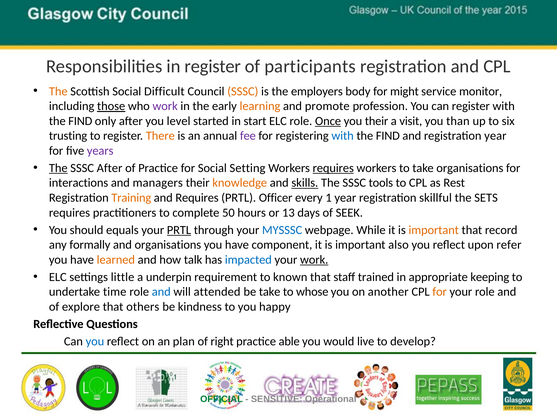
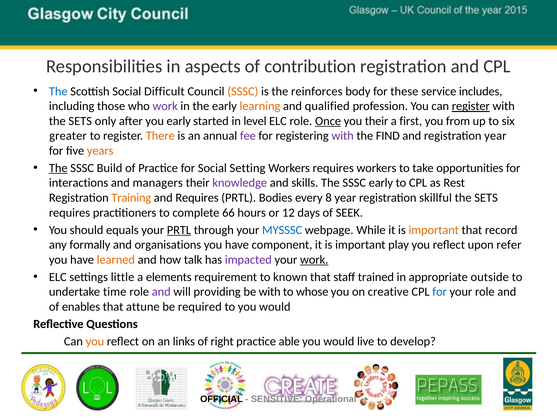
in register: register -> aspects
participants: participants -> contribution
The at (58, 91) colour: orange -> blue
employers: employers -> reinforces
might: might -> these
monitor: monitor -> includes
those underline: present -> none
promote: promote -> qualified
register at (471, 106) underline: none -> present
FIND at (80, 121): FIND -> SETS
you level: level -> early
start: start -> level
visit: visit -> first
than: than -> from
trusting: trusting -> greater
with at (343, 136) colour: blue -> purple
years colour: purple -> orange
SSSC After: After -> Build
requires at (333, 168) underline: present -> none
take organisations: organisations -> opportunities
knowledge colour: orange -> purple
skills underline: present -> none
SSSC tools: tools -> early
Officer: Officer -> Bodies
1: 1 -> 8
50: 50 -> 66
13: 13 -> 12
also: also -> play
impacted colour: blue -> purple
underpin: underpin -> elements
keeping: keeping -> outside
and at (161, 292) colour: blue -> purple
attended: attended -> providing
be take: take -> with
another: another -> creative
for at (440, 292) colour: orange -> blue
explore: explore -> enables
others: others -> attune
kindness: kindness -> required
to you happy: happy -> would
you at (95, 341) colour: blue -> orange
plan: plan -> links
OFFICIAL colour: green -> black
